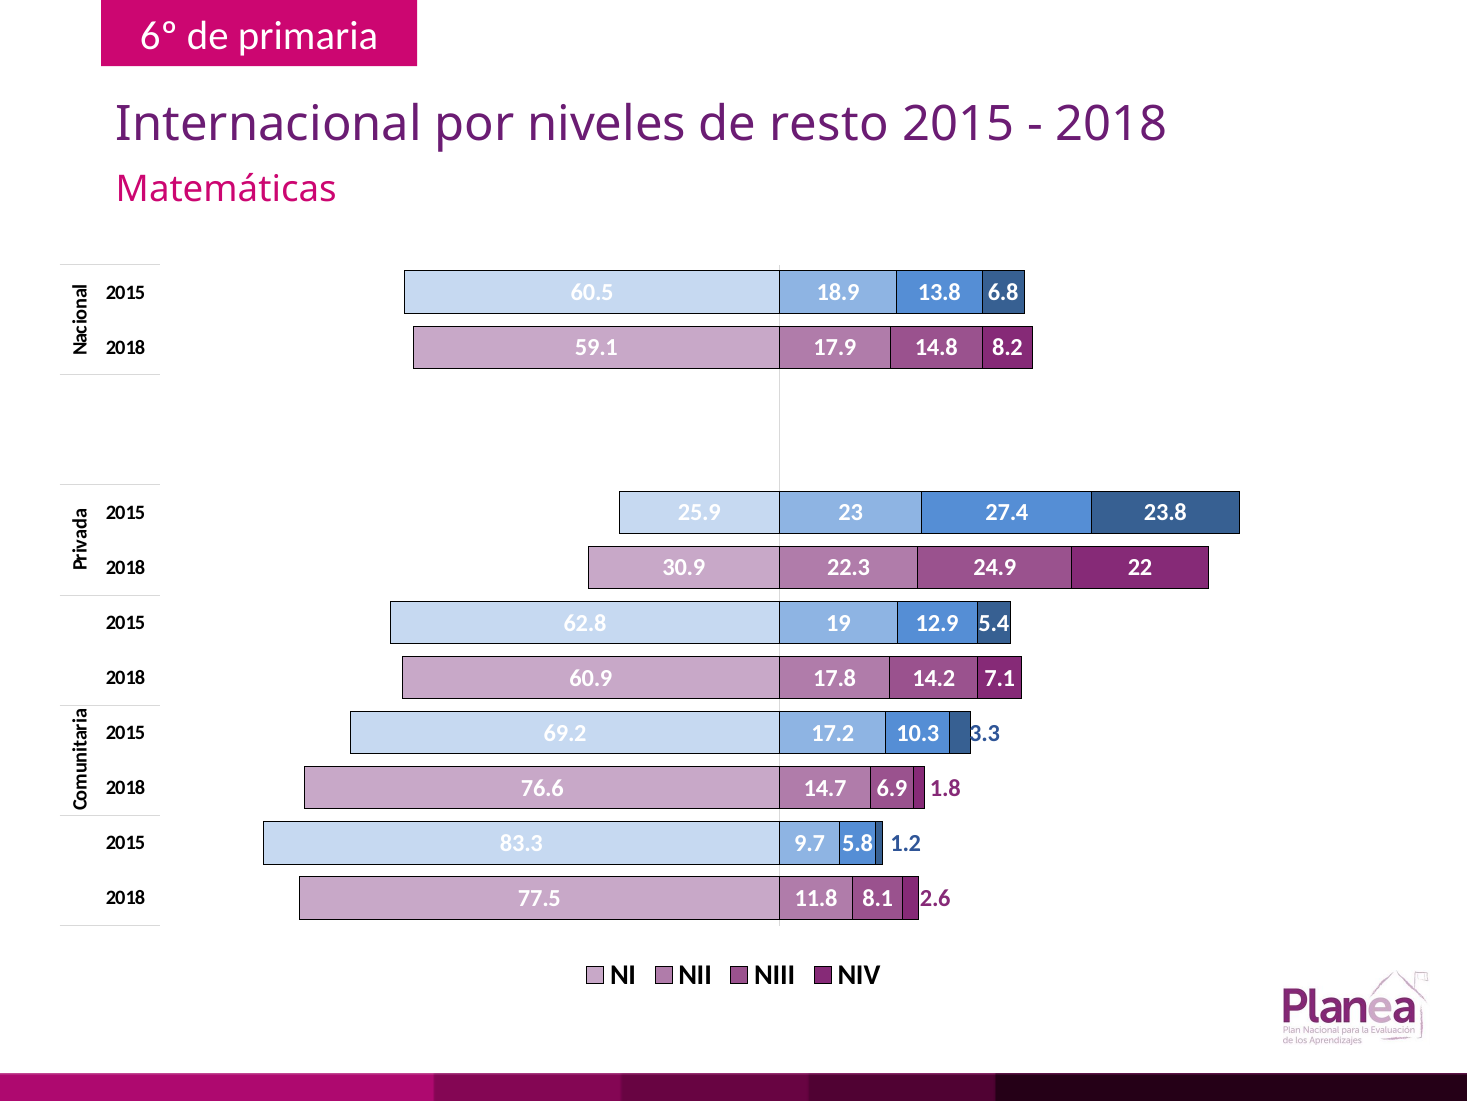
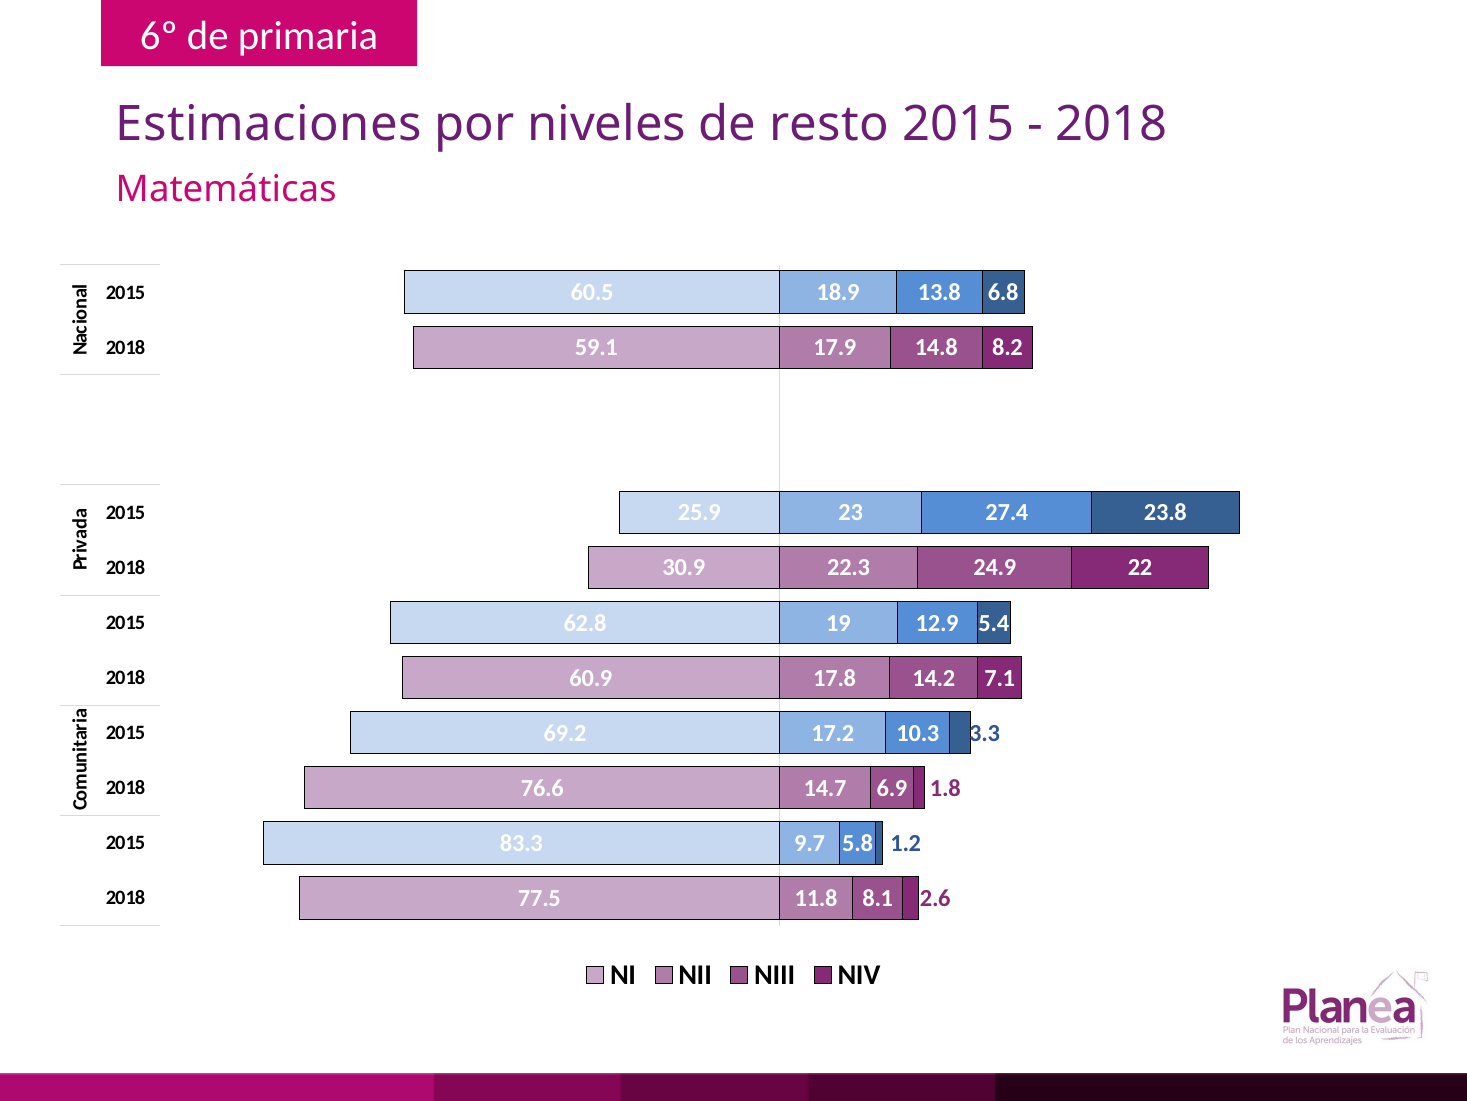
Internacional: Internacional -> Estimaciones
